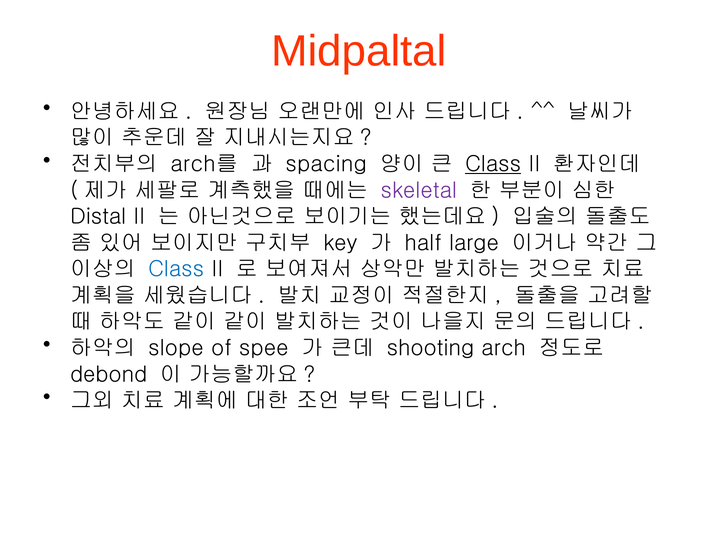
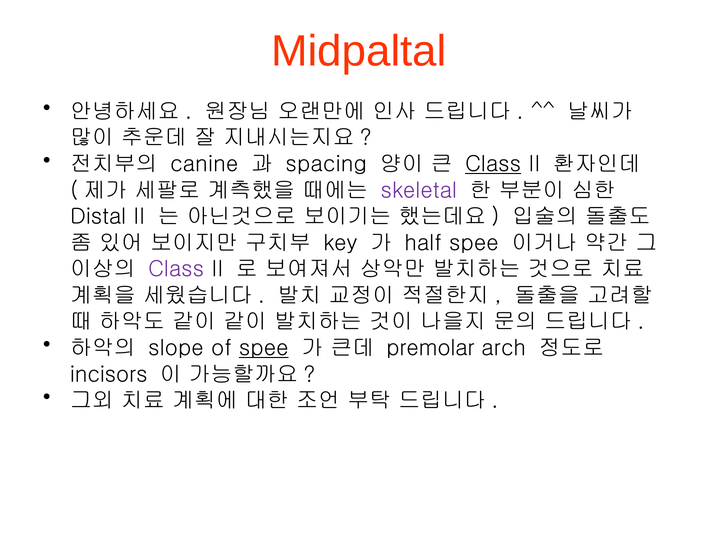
arch를: arch를 -> canine
half large: large -> spee
Class at (176, 269) colour: blue -> purple
spee at (264, 348) underline: none -> present
shooting: shooting -> premolar
debond: debond -> incisors
